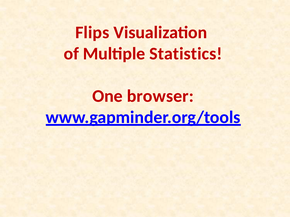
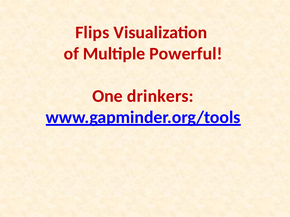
Statistics: Statistics -> Powerful
browser: browser -> drinkers
